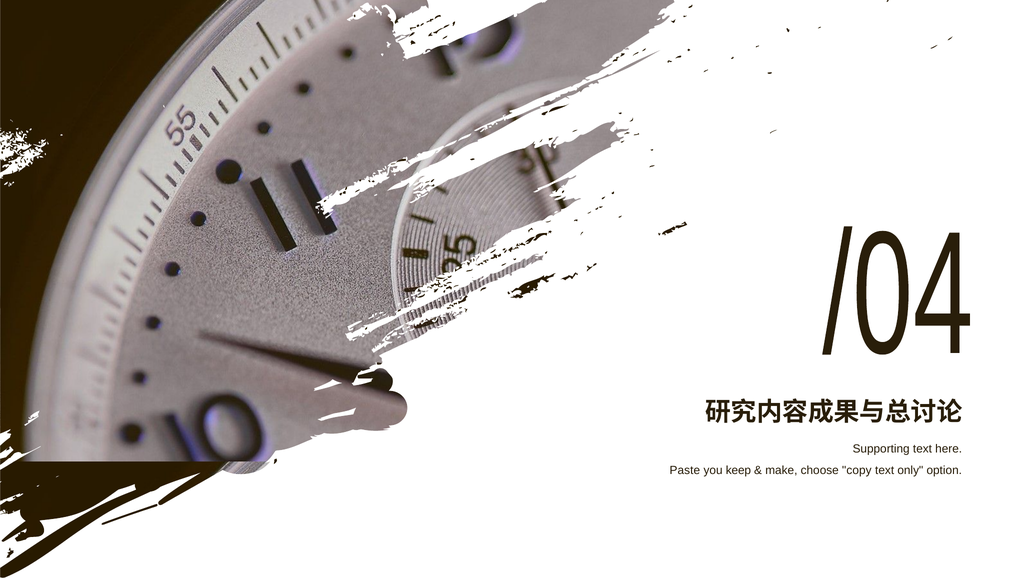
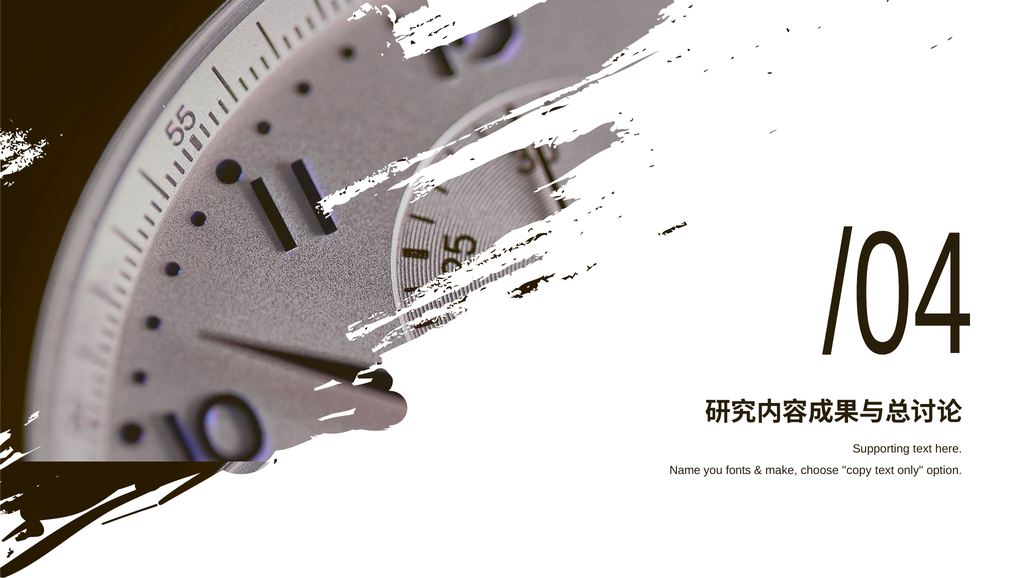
Paste: Paste -> Name
keep: keep -> fonts
